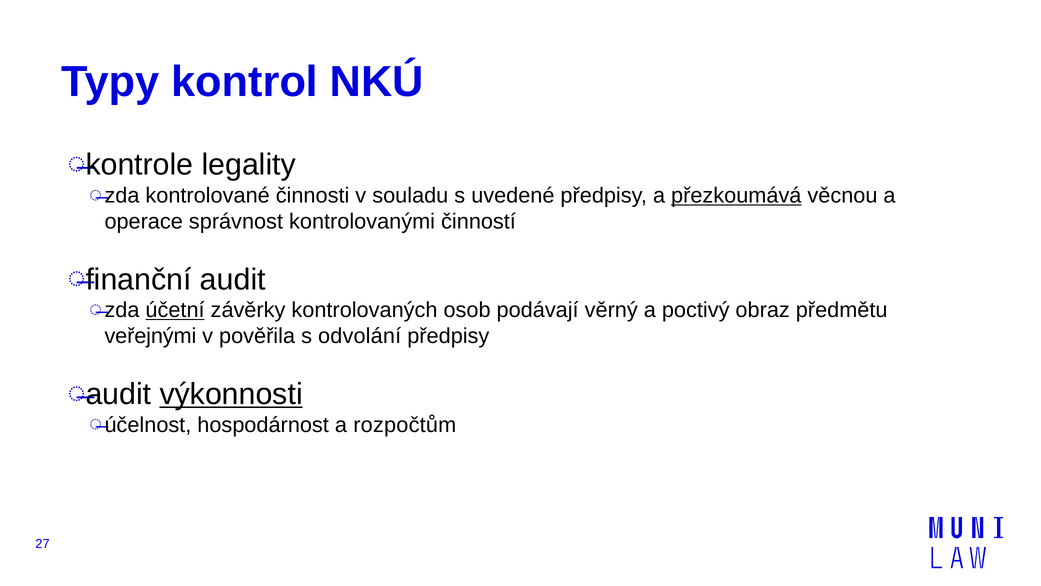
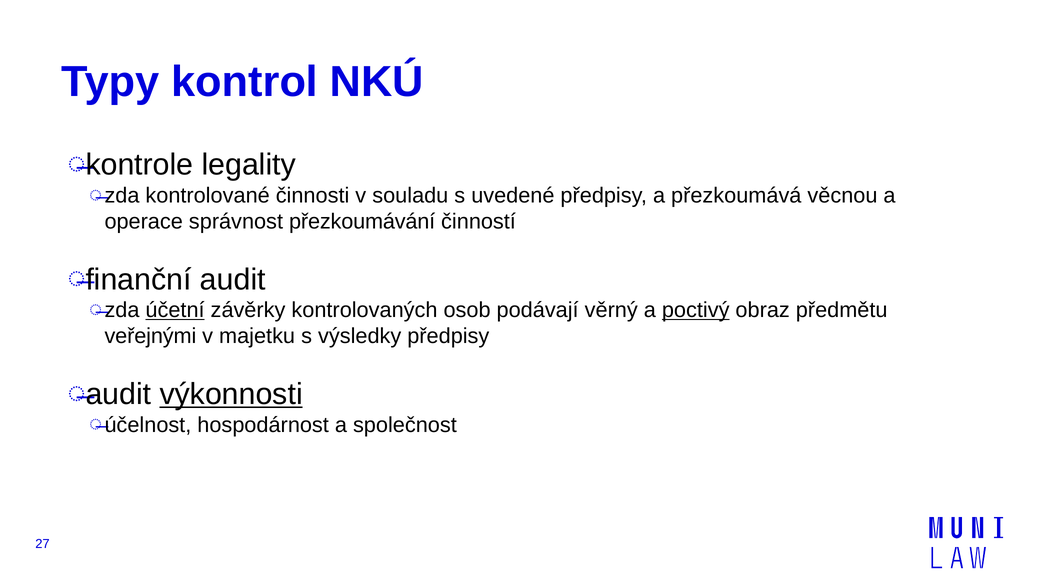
přezkoumává underline: present -> none
kontrolovanými: kontrolovanými -> přezkoumávání
poctivý underline: none -> present
pověřila: pověřila -> majetku
odvolání: odvolání -> výsledky
rozpočtům: rozpočtům -> společnost
